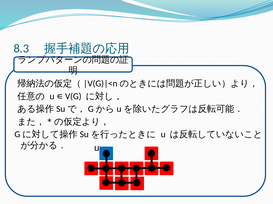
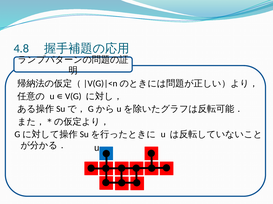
8.3: 8.3 -> 4.8
